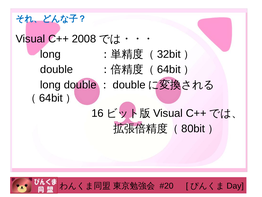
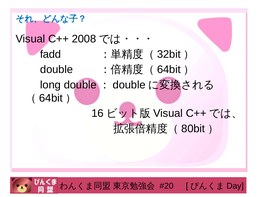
long at (50, 54): long -> fadd
